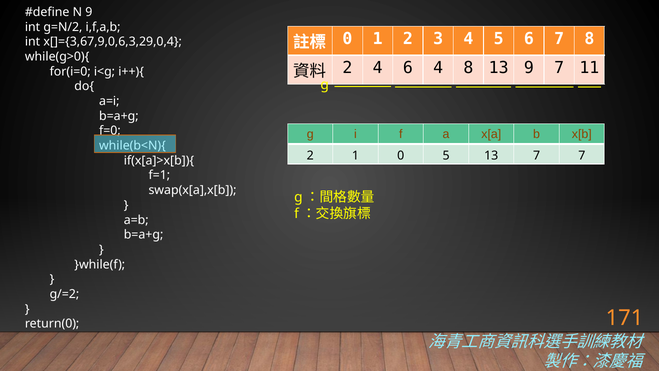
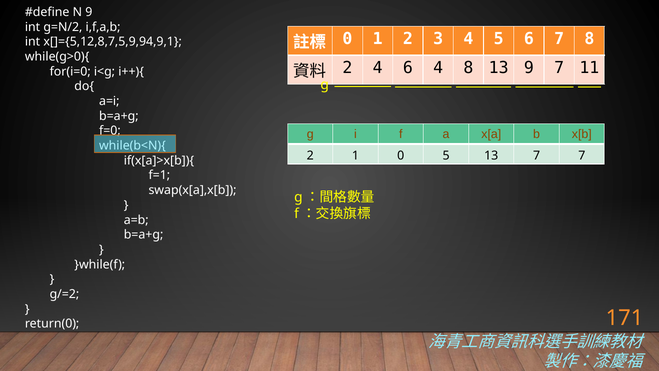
x[]={3,67,9,0,6,3,29,0,4: x[]={3,67,9,0,6,3,29,0,4 -> x[]={5,12,8,7,5,9,94,9,1
